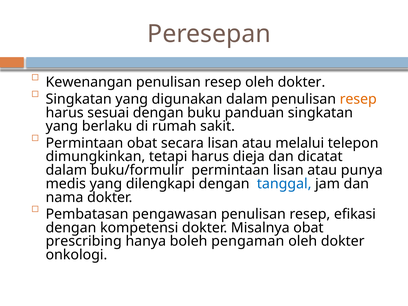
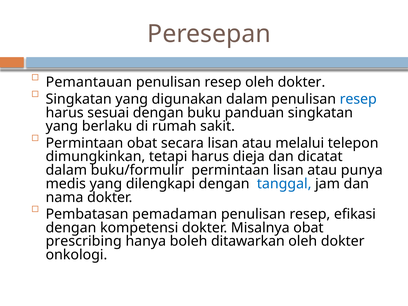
Kewenangan: Kewenangan -> Pemantauan
resep at (358, 99) colour: orange -> blue
pengawasan: pengawasan -> pemadaman
pengaman: pengaman -> ditawarkan
